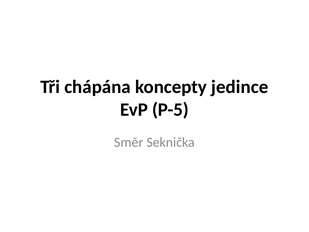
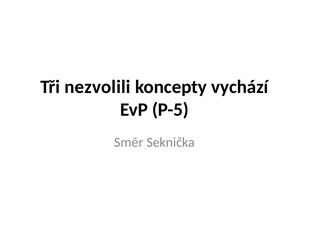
chápána: chápána -> nezvolili
jedince: jedince -> vychází
